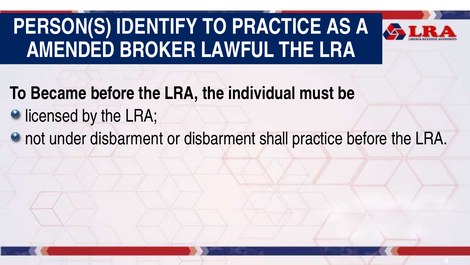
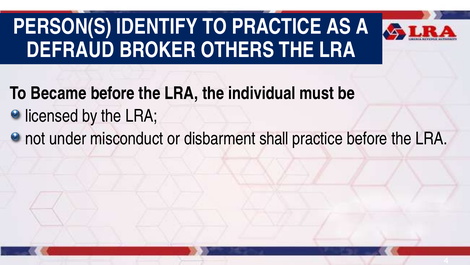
AMENDED: AMENDED -> DEFRAUD
LAWFUL: LAWFUL -> OTHERS
under disbarment: disbarment -> misconduct
